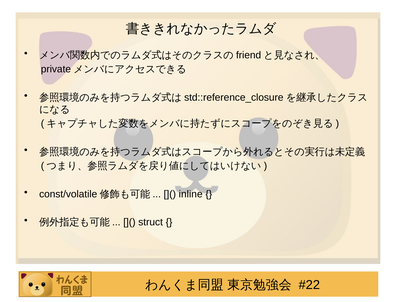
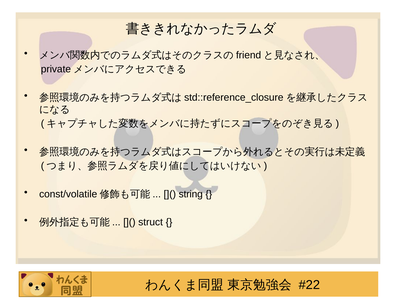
inline: inline -> string
